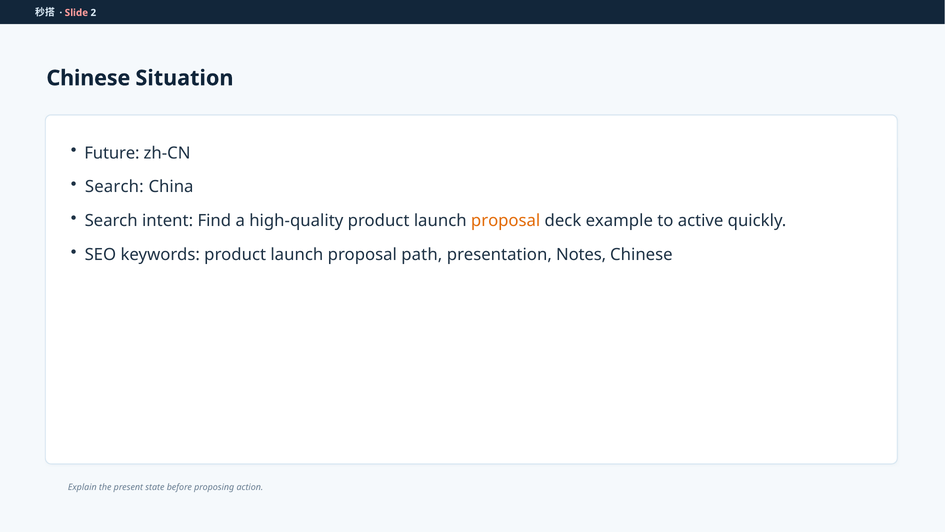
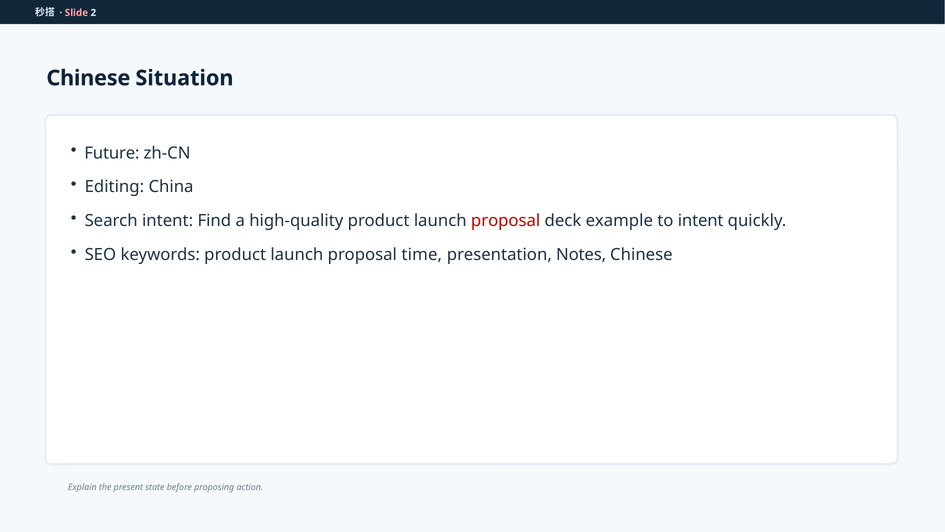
Search at (114, 187): Search -> Editing
proposal at (506, 221) colour: orange -> red
to active: active -> intent
path: path -> time
